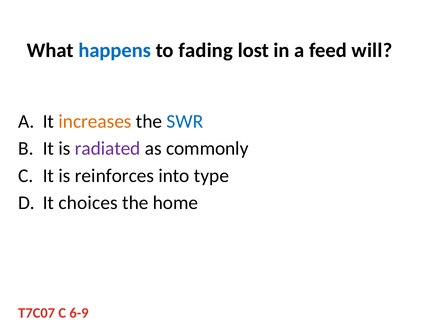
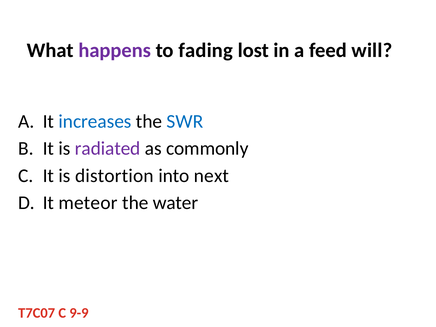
happens colour: blue -> purple
increases colour: orange -> blue
reinforces: reinforces -> distortion
type: type -> next
choices: choices -> meteor
home: home -> water
6-9: 6-9 -> 9-9
